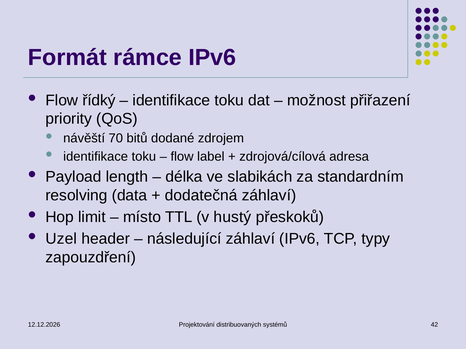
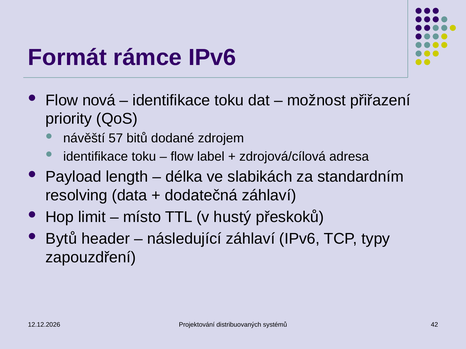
řídký: řídký -> nová
70: 70 -> 57
Uzel: Uzel -> Bytů
